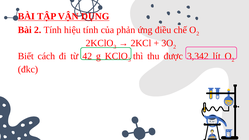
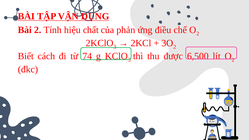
hiệu tính: tính -> chất
42: 42 -> 74
3,342: 3,342 -> 6,500
